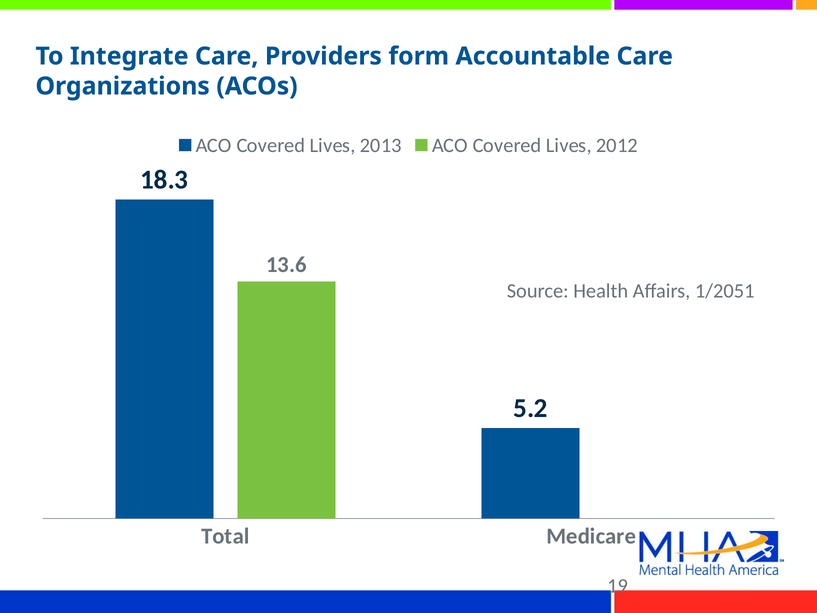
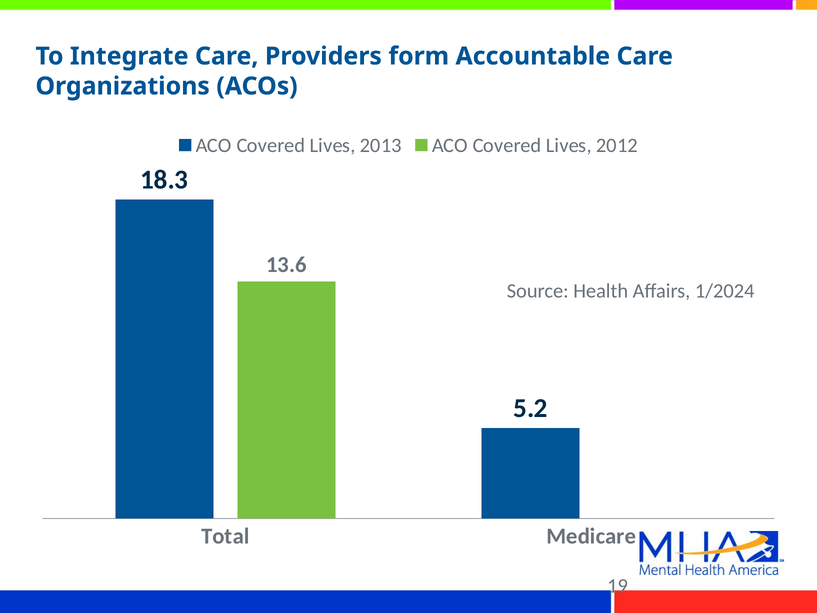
1/2051: 1/2051 -> 1/2024
